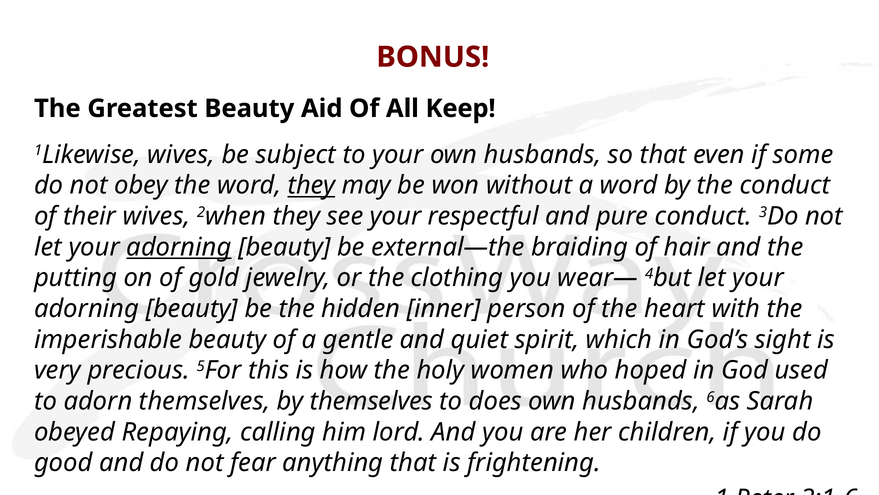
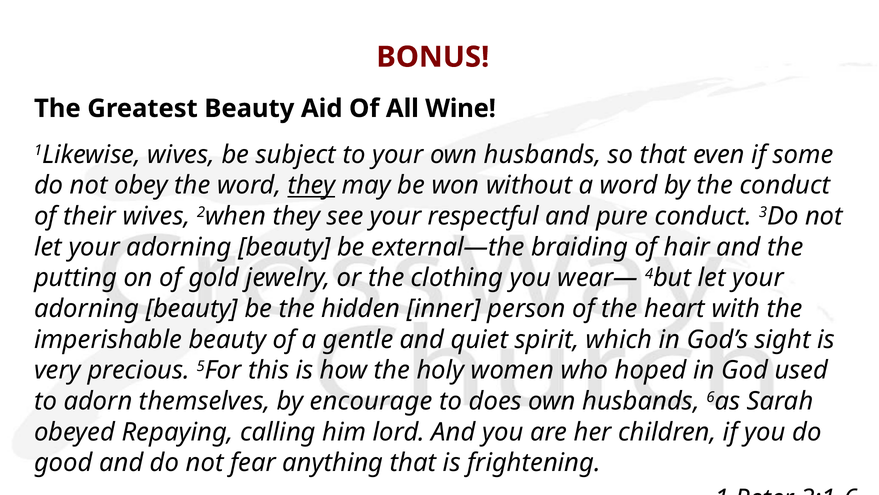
Keep: Keep -> Wine
adorning at (179, 247) underline: present -> none
by themselves: themselves -> encourage
